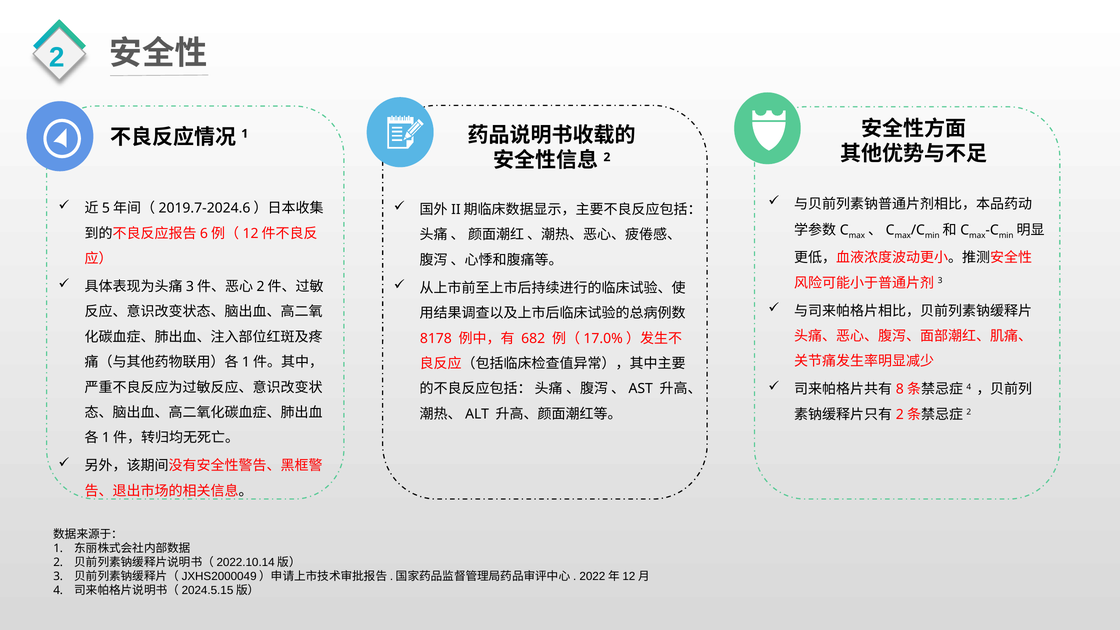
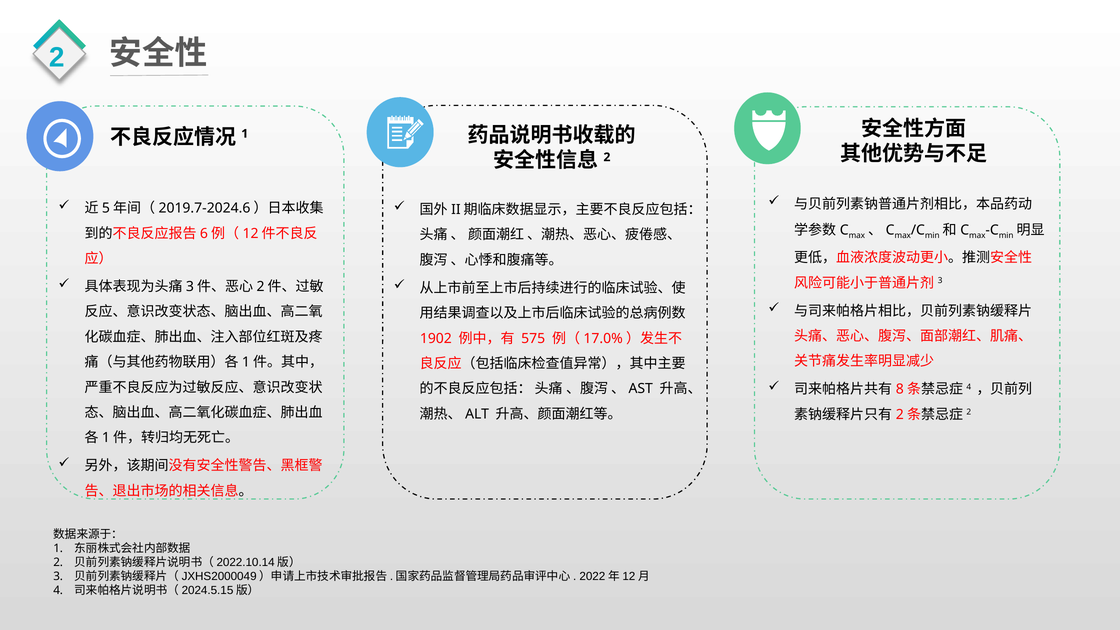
8178: 8178 -> 1902
682: 682 -> 575
